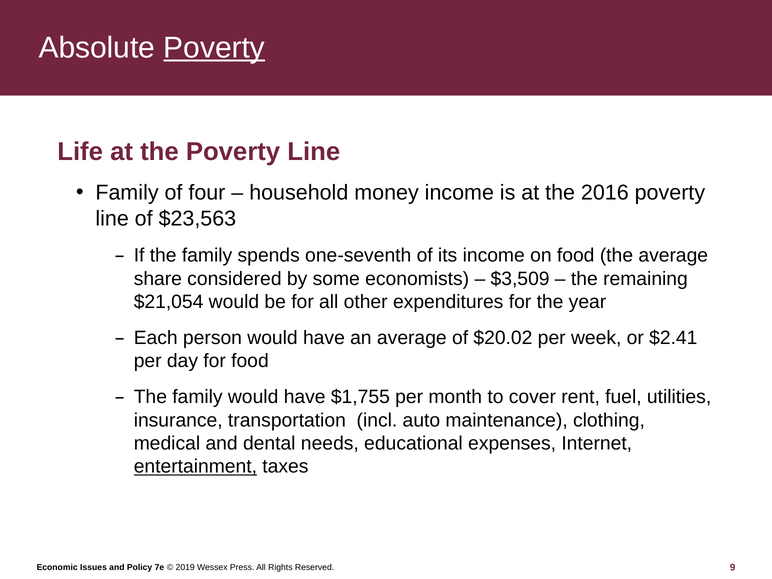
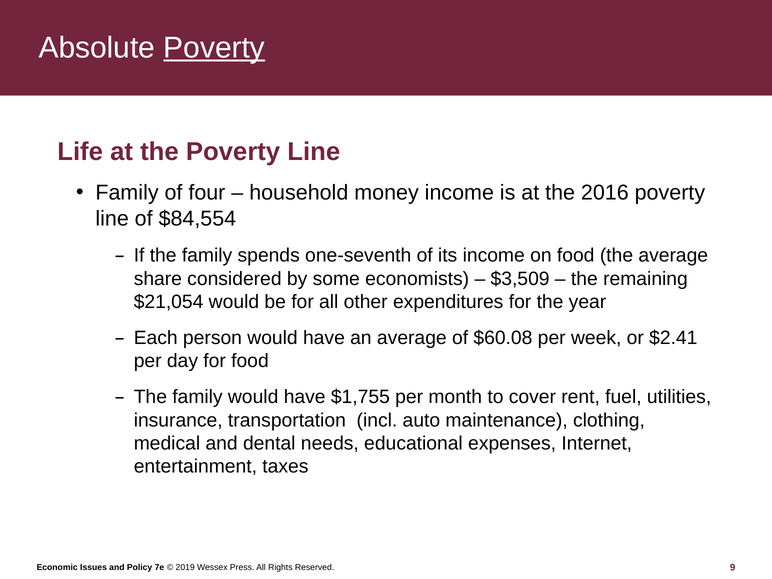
$23,563: $23,563 -> $84,554
$20.02: $20.02 -> $60.08
entertainment underline: present -> none
